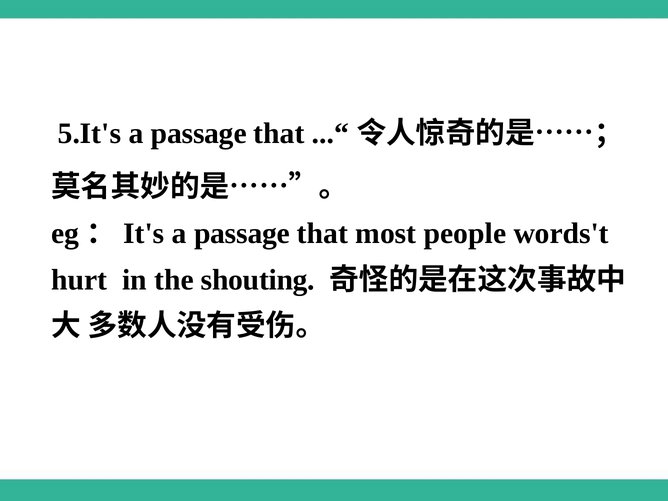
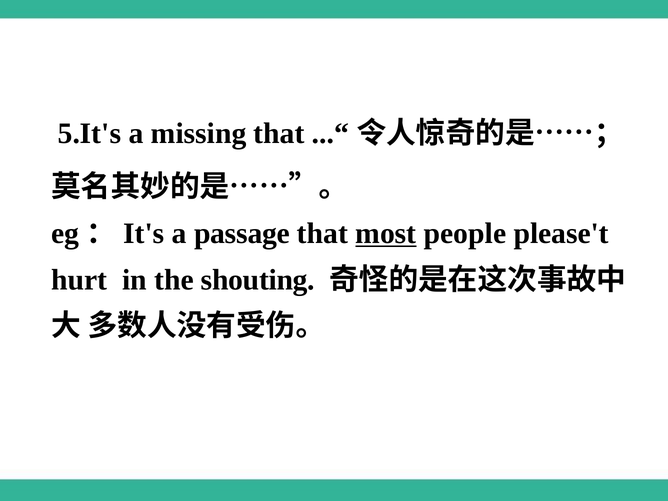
5.It's a passage: passage -> missing
most underline: none -> present
words't: words't -> please't
